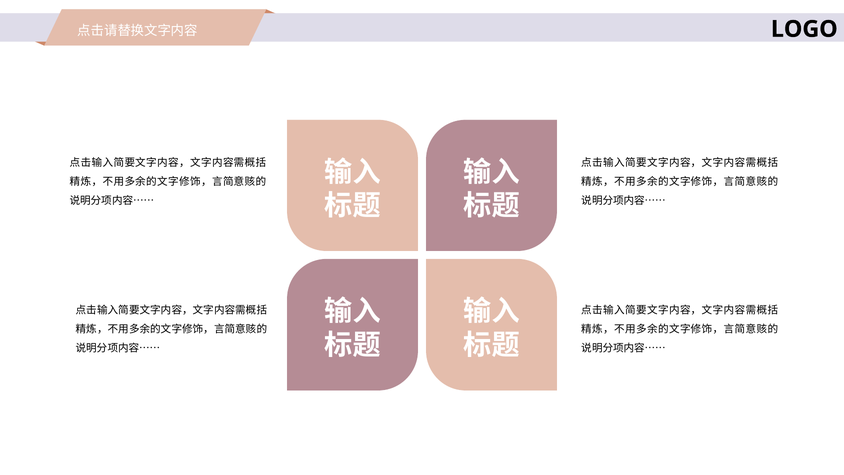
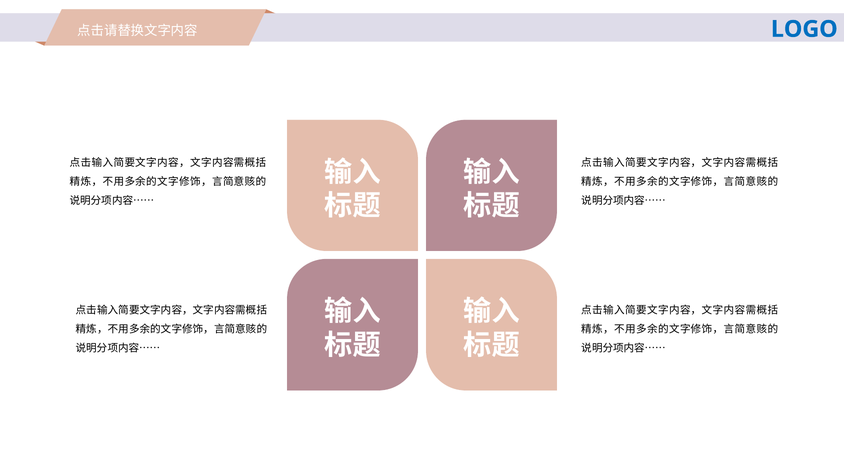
LOGO colour: black -> blue
